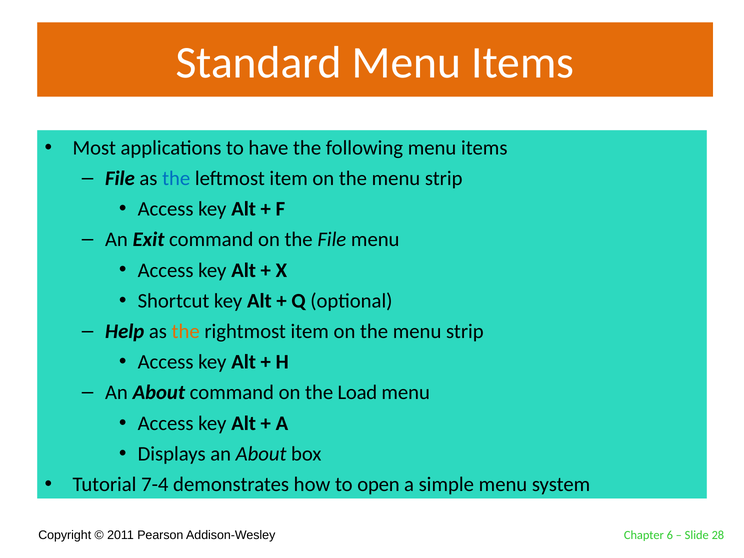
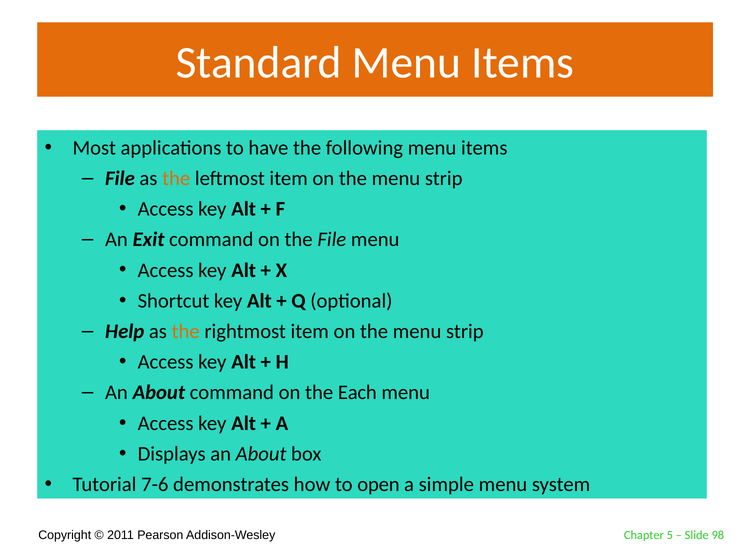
the at (176, 178) colour: blue -> orange
Load: Load -> Each
7-4: 7-4 -> 7-6
6: 6 -> 5
28: 28 -> 98
